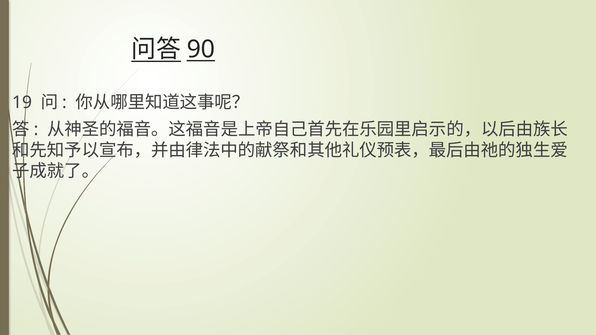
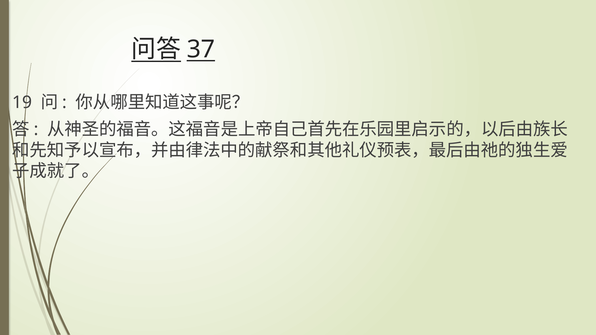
90: 90 -> 37
